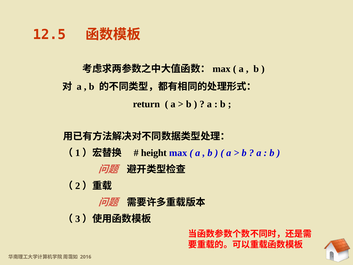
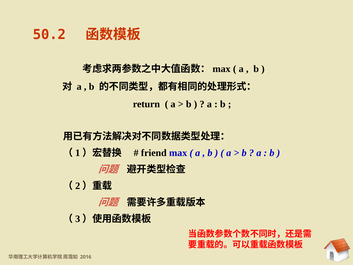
12.5: 12.5 -> 50.2
height: height -> friend
